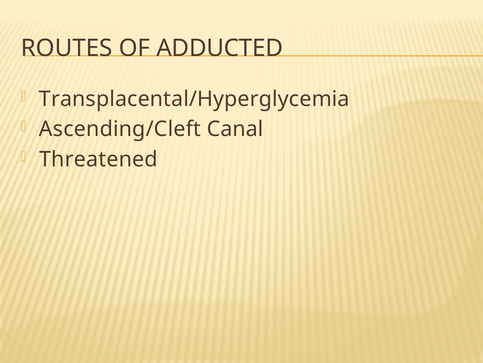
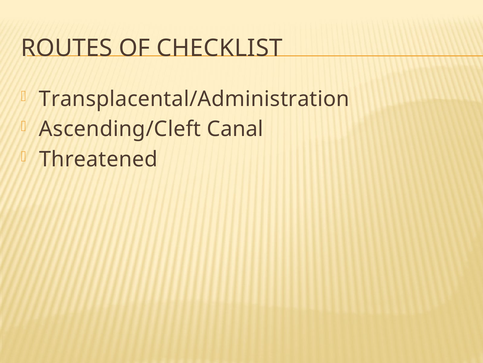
ADDUCTED: ADDUCTED -> CHECKLIST
Transplacental/Hyperglycemia: Transplacental/Hyperglycemia -> Transplacental/Administration
